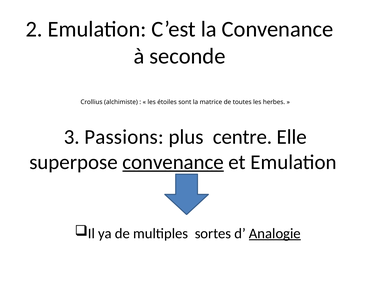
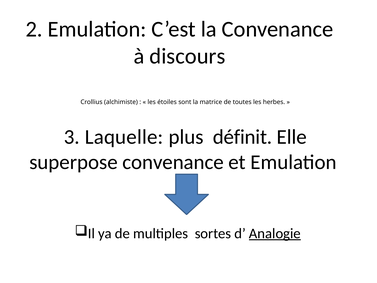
seconde: seconde -> discours
Passions: Passions -> Laquelle
centre: centre -> définit
convenance at (173, 162) underline: present -> none
